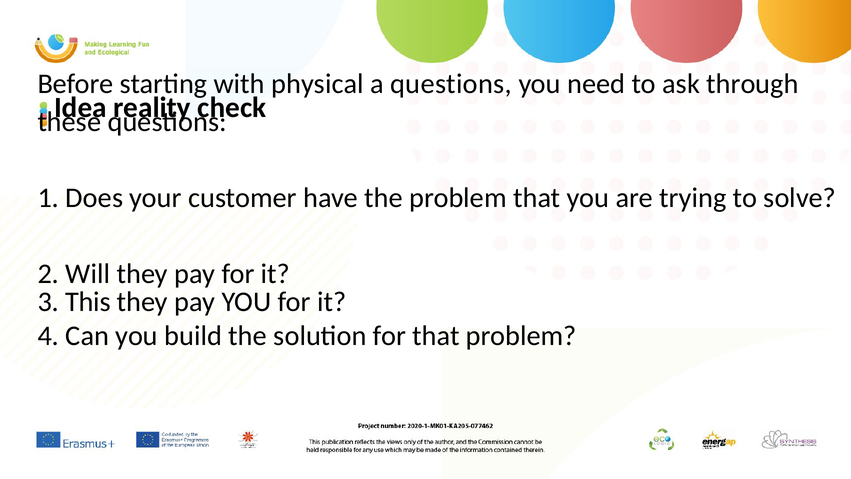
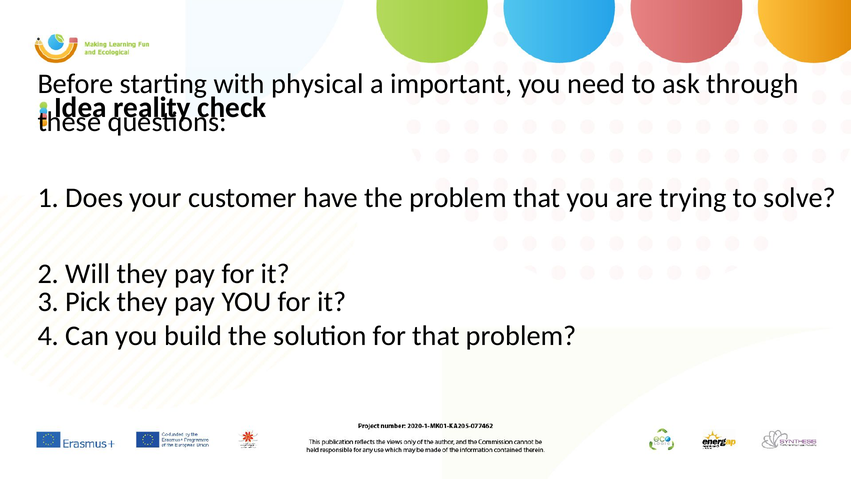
a questions: questions -> important
This: This -> Pick
